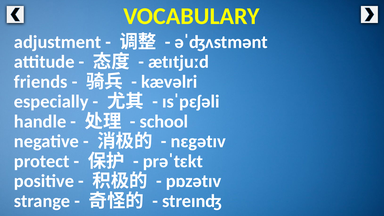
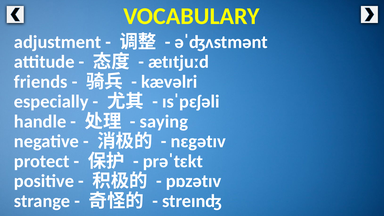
school: school -> saying
